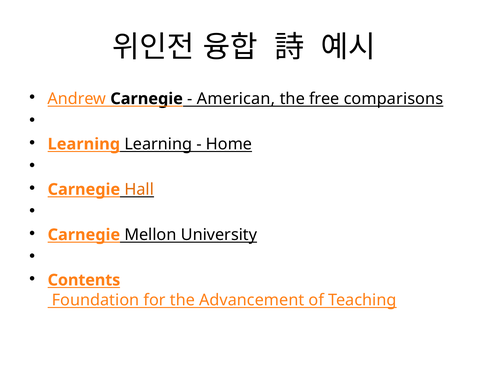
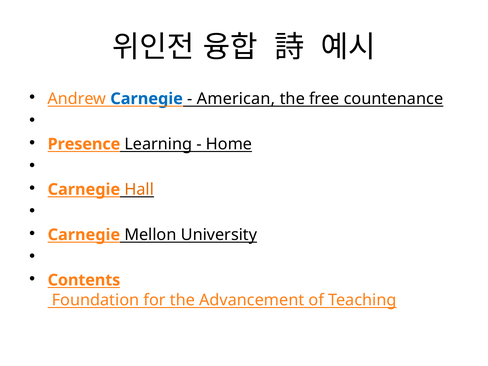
Carnegie at (147, 99) colour: black -> blue
comparisons: comparisons -> countenance
Learning at (84, 144): Learning -> Presence
